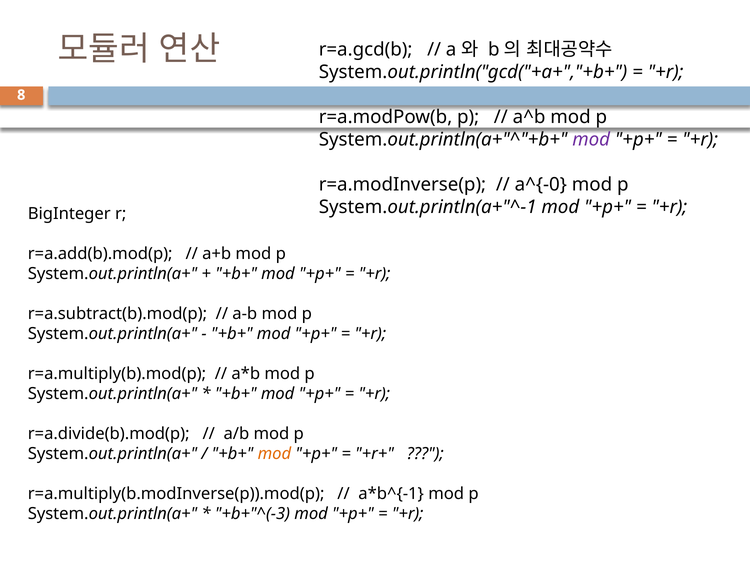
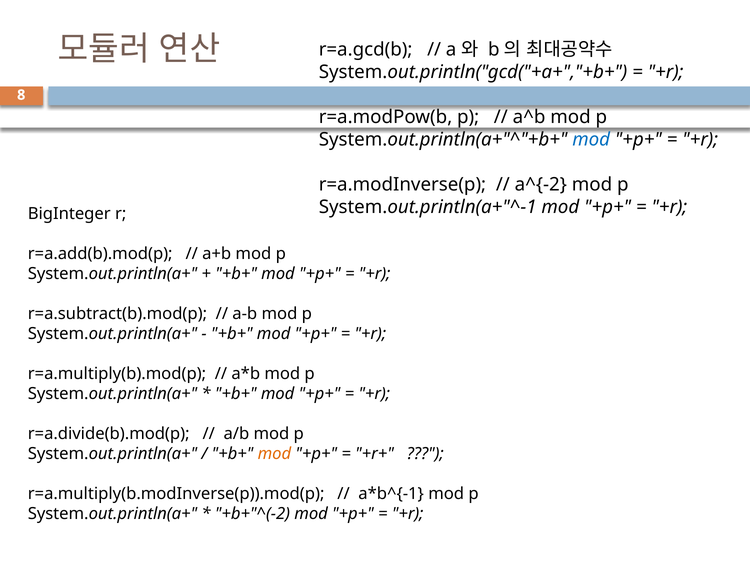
mod at (591, 139) colour: purple -> blue
a^{-0: a^{-0 -> a^{-2
+b+"^(-3: +b+"^(-3 -> +b+"^(-2
